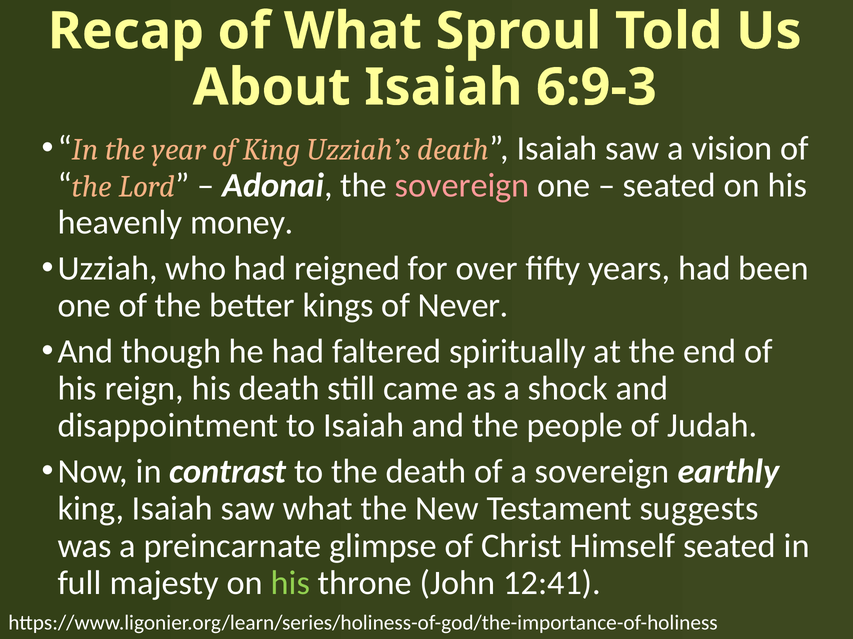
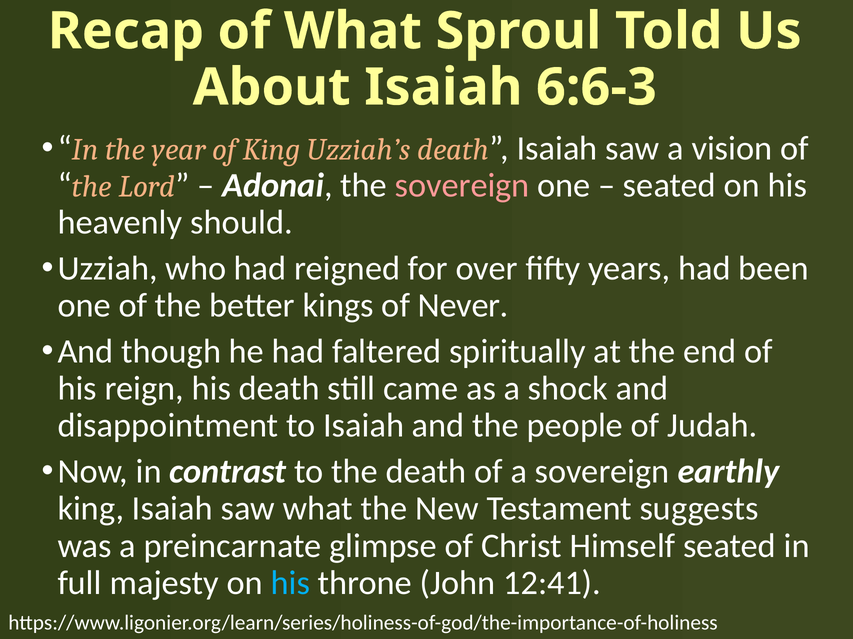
6:9-3: 6:9-3 -> 6:6-3
money: money -> should
his at (290, 583) colour: light green -> light blue
